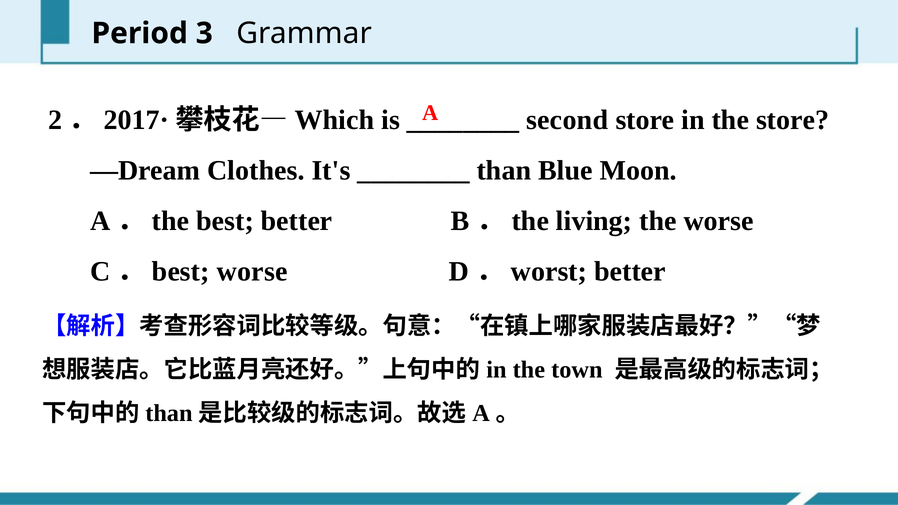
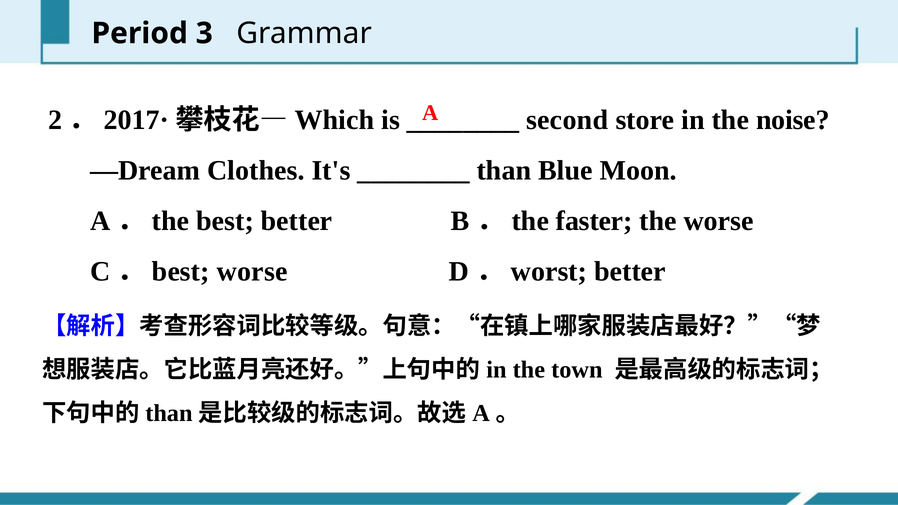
the store: store -> noise
living: living -> faster
